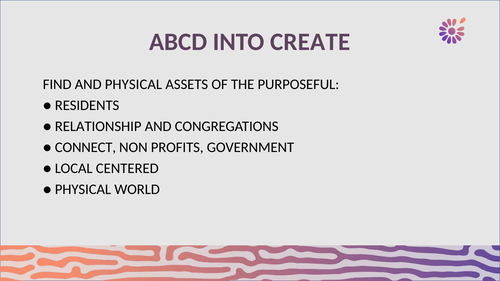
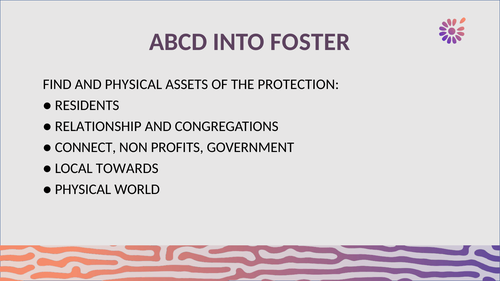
CREATE: CREATE -> FOSTER
PURPOSEFUL: PURPOSEFUL -> PROTECTION
CENTERED: CENTERED -> TOWARDS
